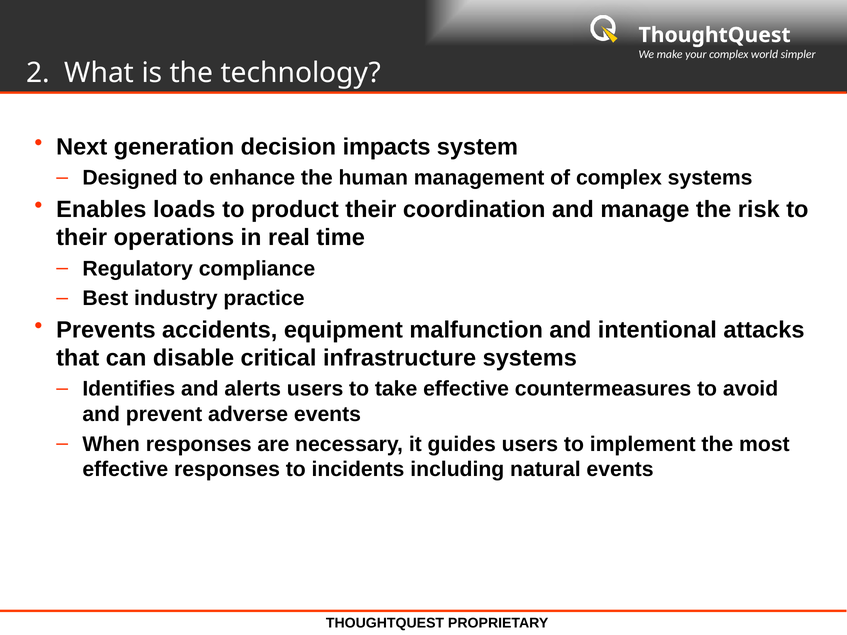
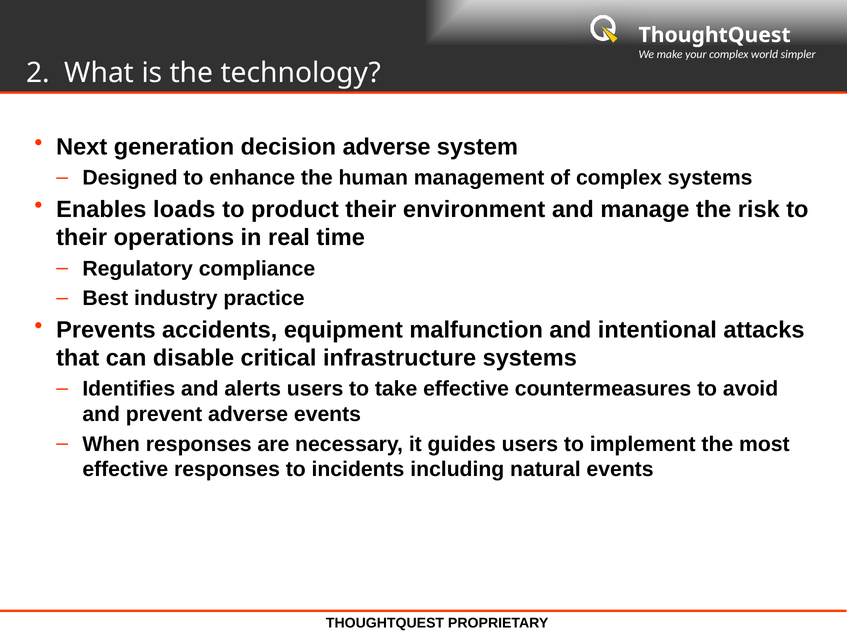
decision impacts: impacts -> adverse
coordination: coordination -> environment
